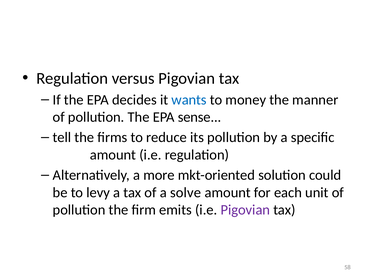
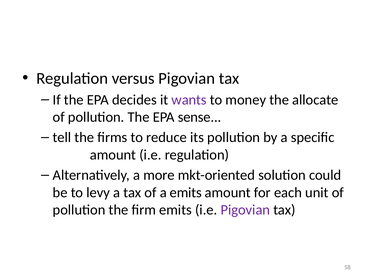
wants colour: blue -> purple
manner: manner -> allocate
a solve: solve -> emits
